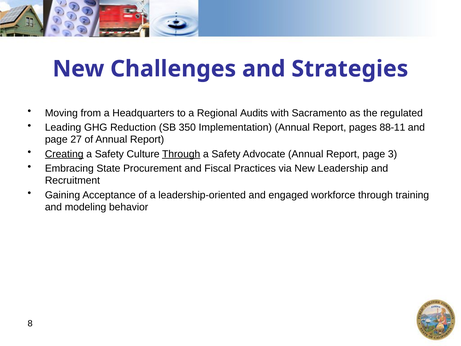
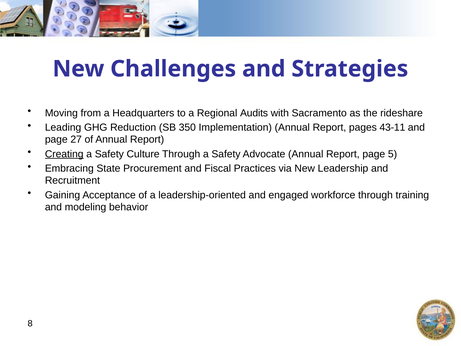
regulated: regulated -> rideshare
88-11: 88-11 -> 43-11
Through at (181, 154) underline: present -> none
3: 3 -> 5
